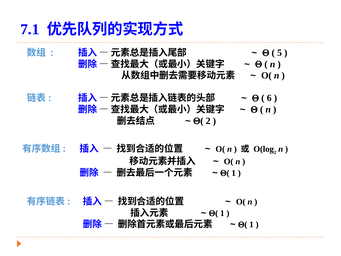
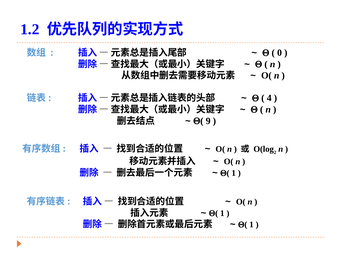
7.1: 7.1 -> 1.2
5: 5 -> 0
6: 6 -> 4
2 at (208, 121): 2 -> 9
